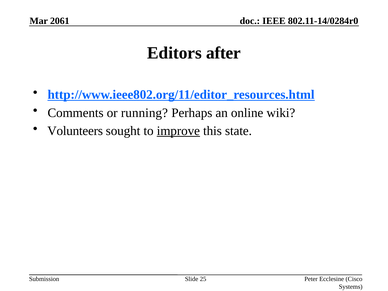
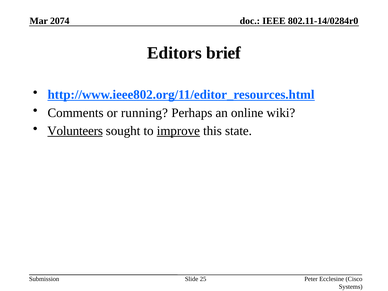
2061: 2061 -> 2074
after: after -> brief
Volunteers underline: none -> present
